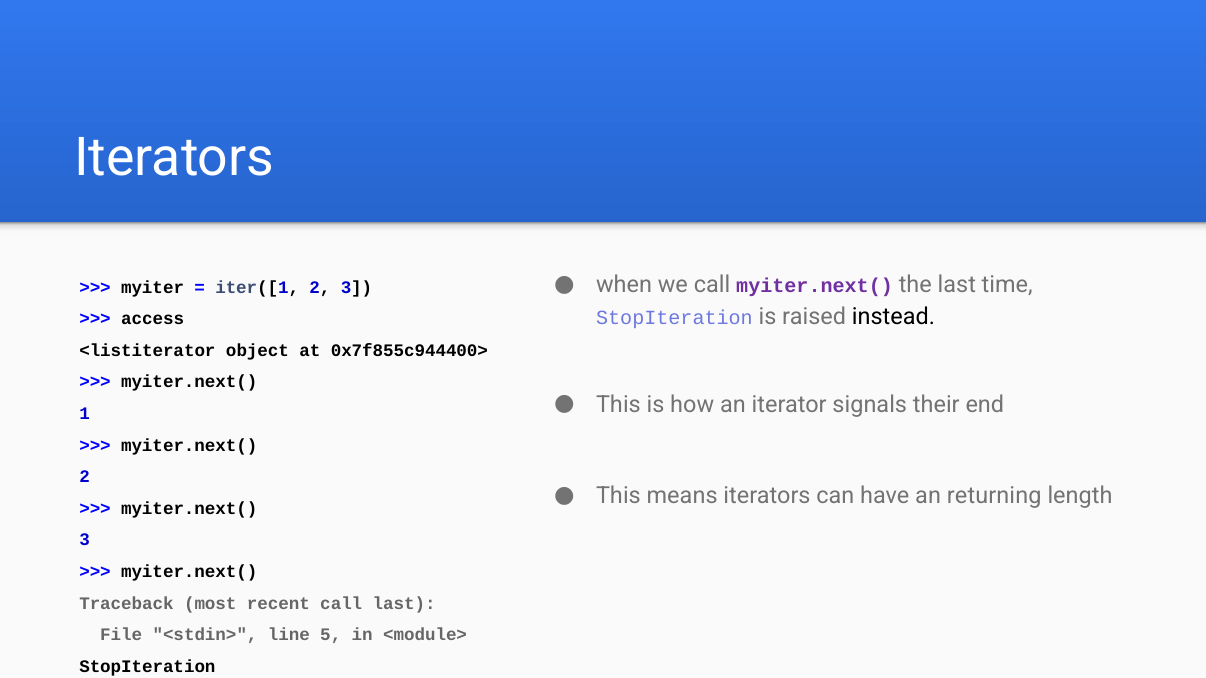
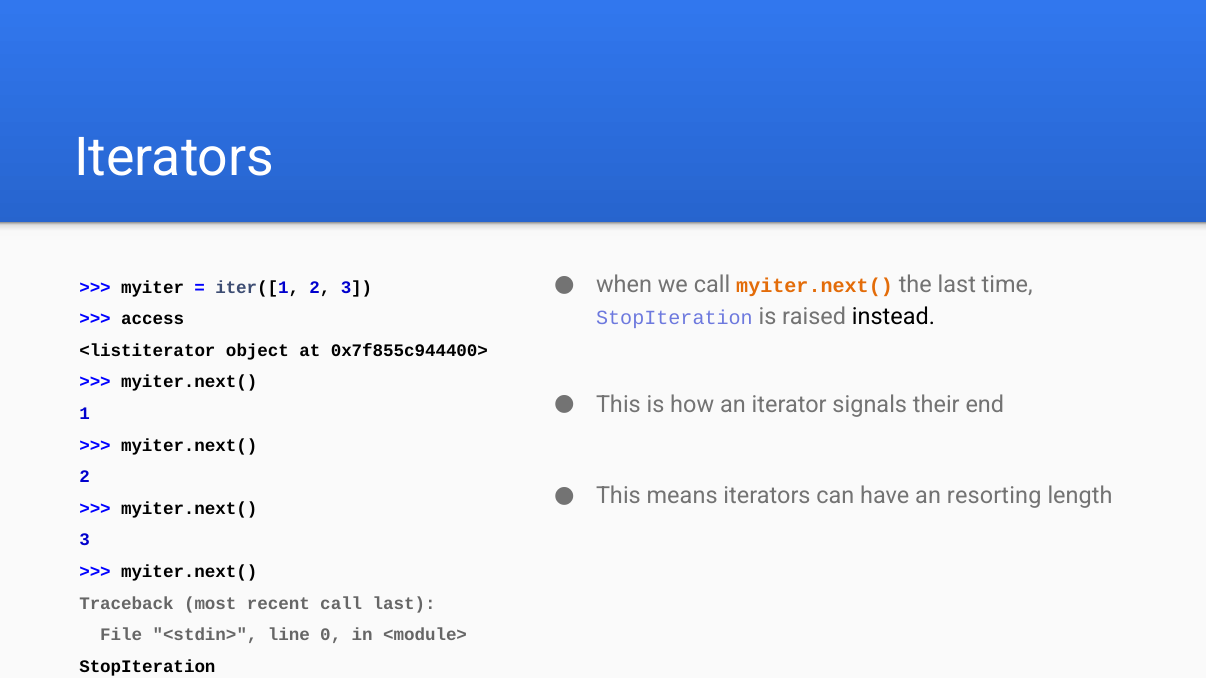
myiter.next( at (815, 286) colour: purple -> orange
returning: returning -> resorting
5: 5 -> 0
